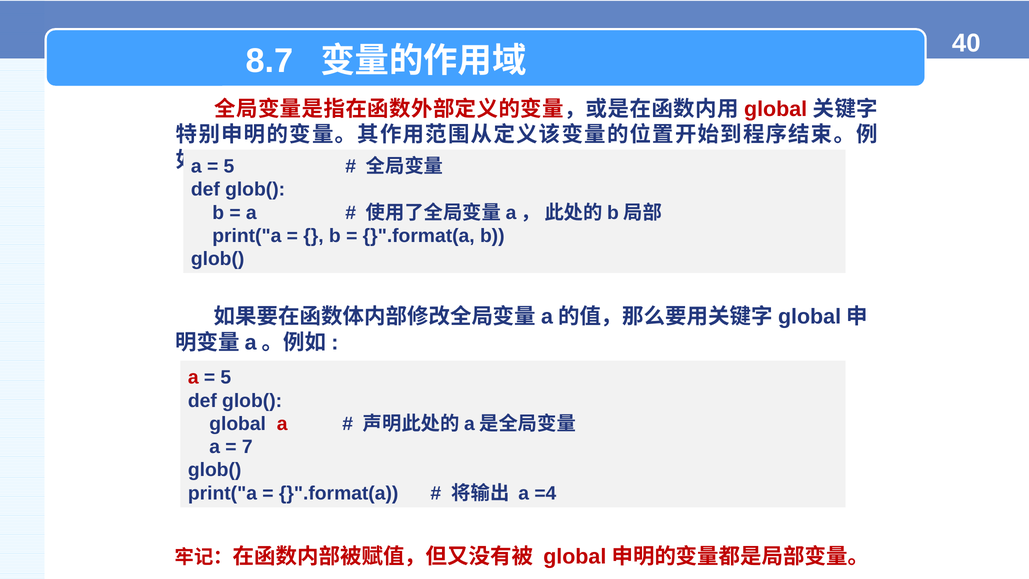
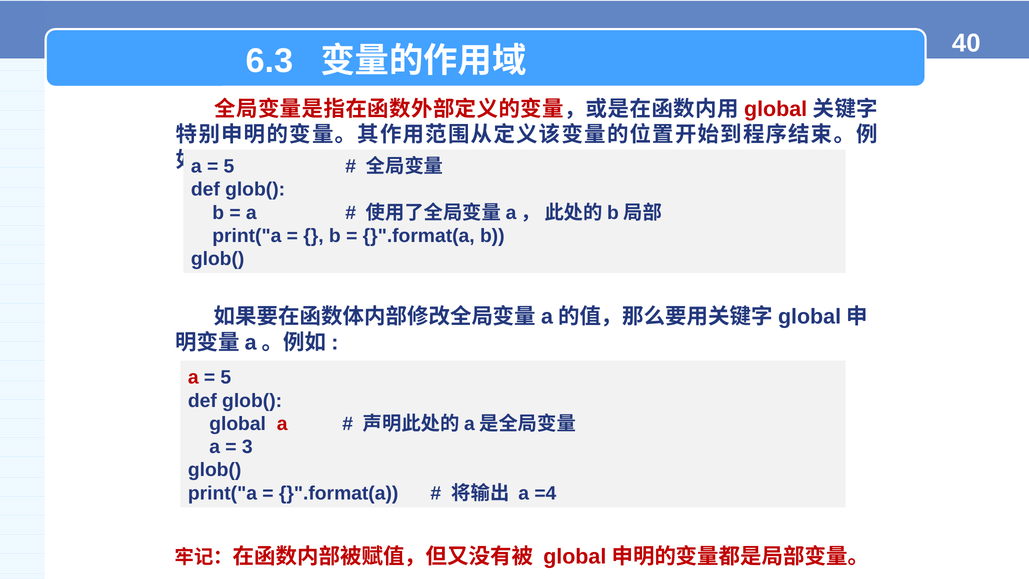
8.7: 8.7 -> 6.3
7: 7 -> 3
